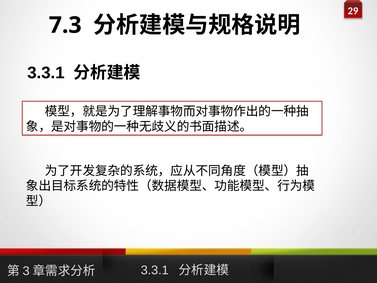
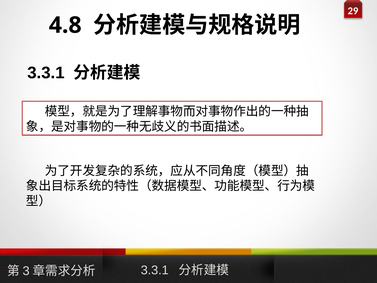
7.3: 7.3 -> 4.8
